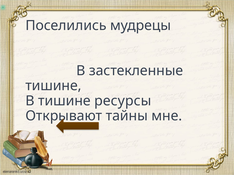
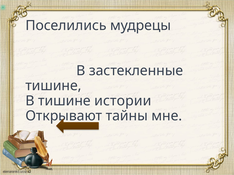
ресурсы: ресурсы -> истории
